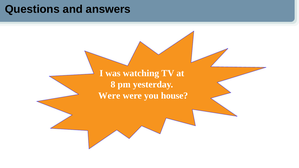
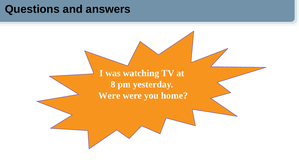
house: house -> home
